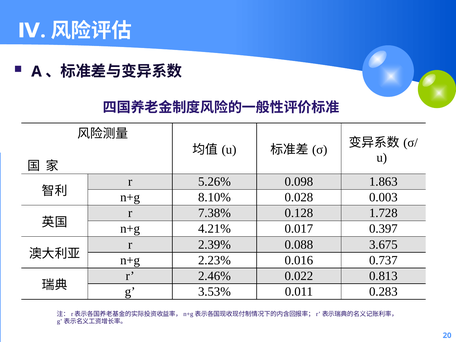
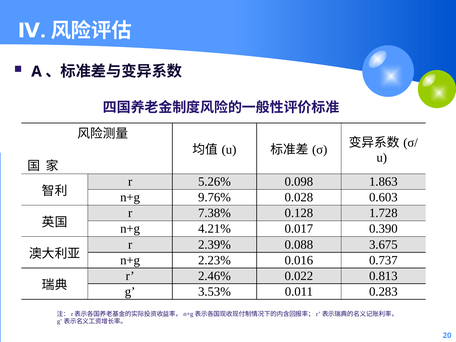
8.10%: 8.10% -> 9.76%
0.003: 0.003 -> 0.603
0.397: 0.397 -> 0.390
